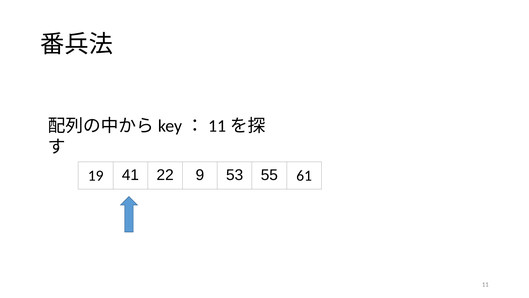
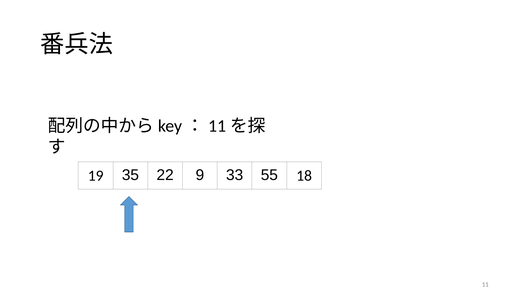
41: 41 -> 35
53: 53 -> 33
61: 61 -> 18
